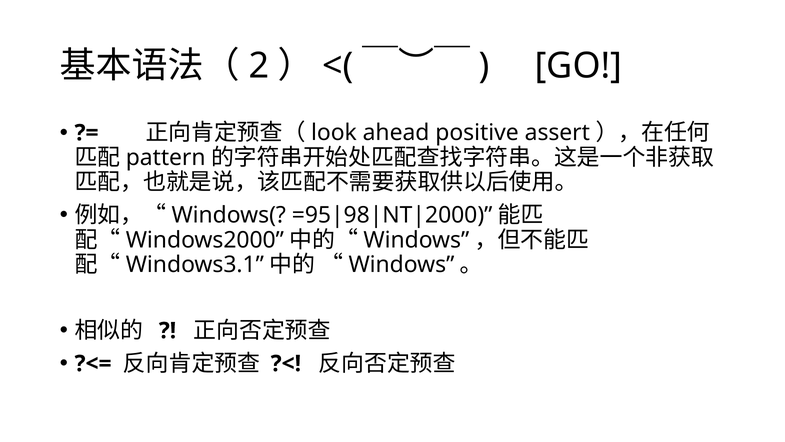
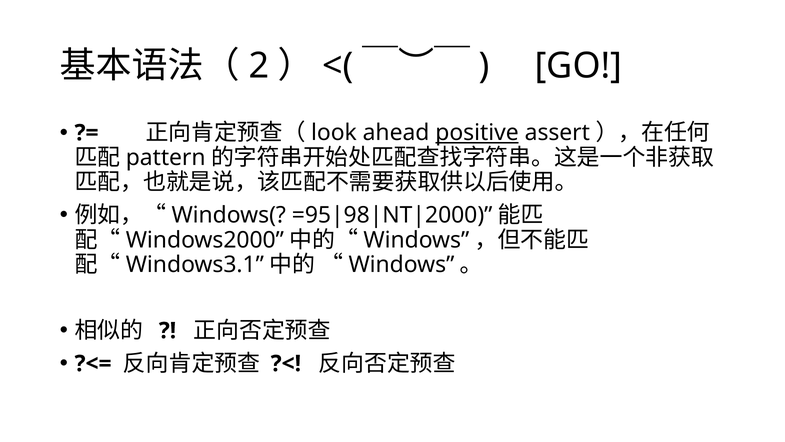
positive underline: none -> present
